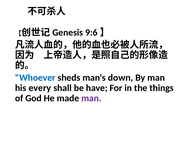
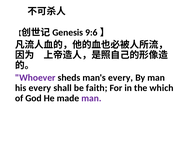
Whoever colour: blue -> purple
man's down: down -> every
have: have -> faith
things: things -> which
